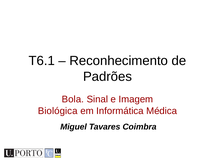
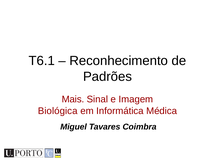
Bola: Bola -> Mais
